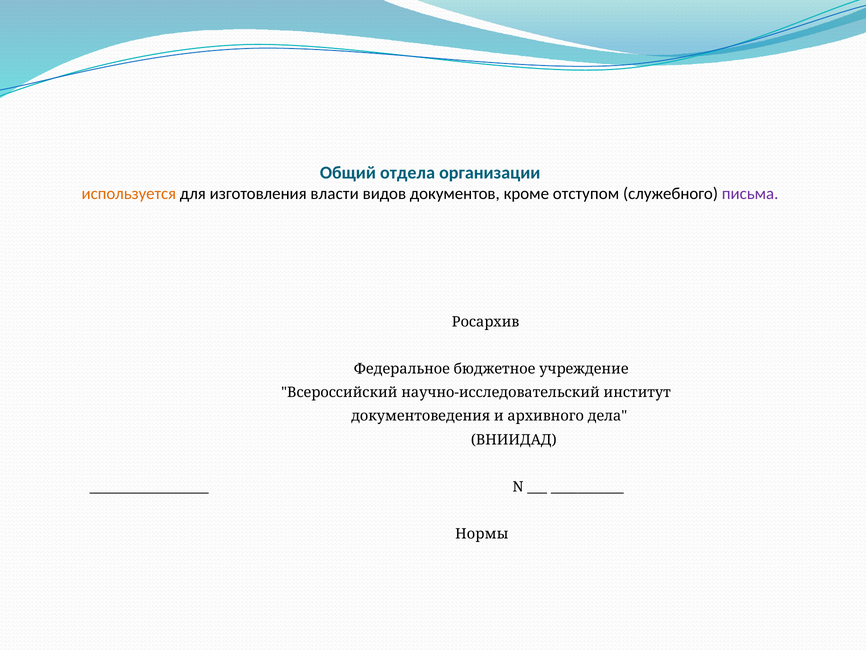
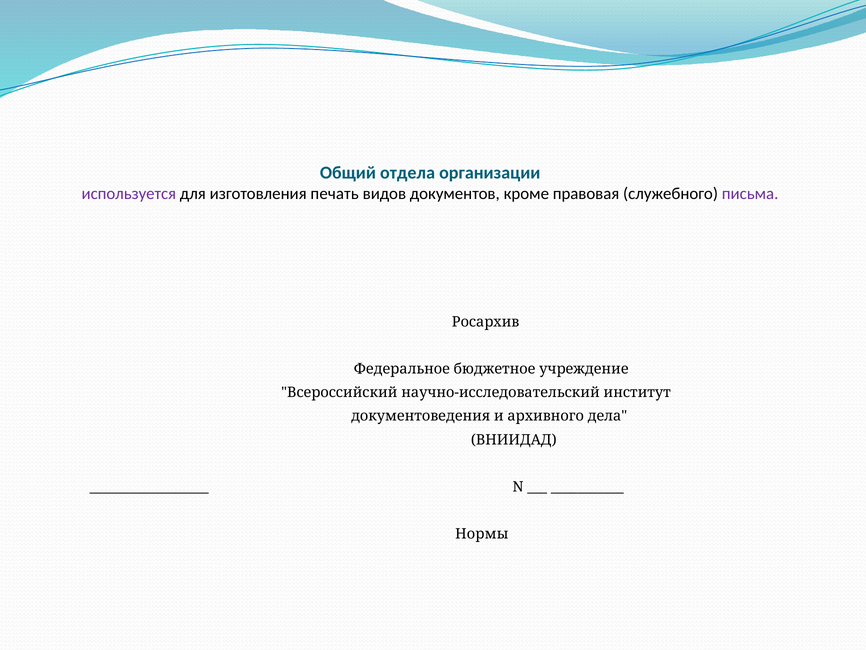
используется colour: orange -> purple
власти: власти -> печать
отступом: отступом -> правовая
